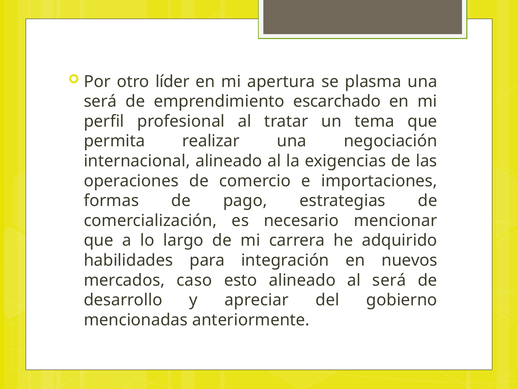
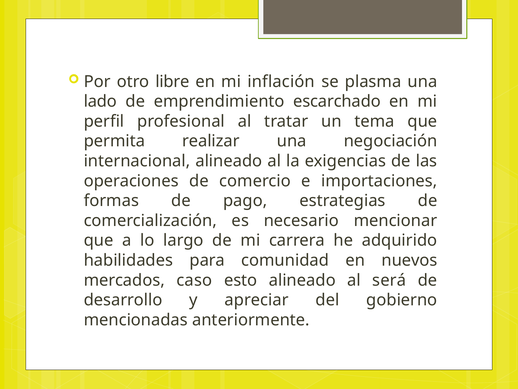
líder: líder -> libre
apertura: apertura -> inflación
será at (100, 101): será -> lado
integración: integración -> comunidad
